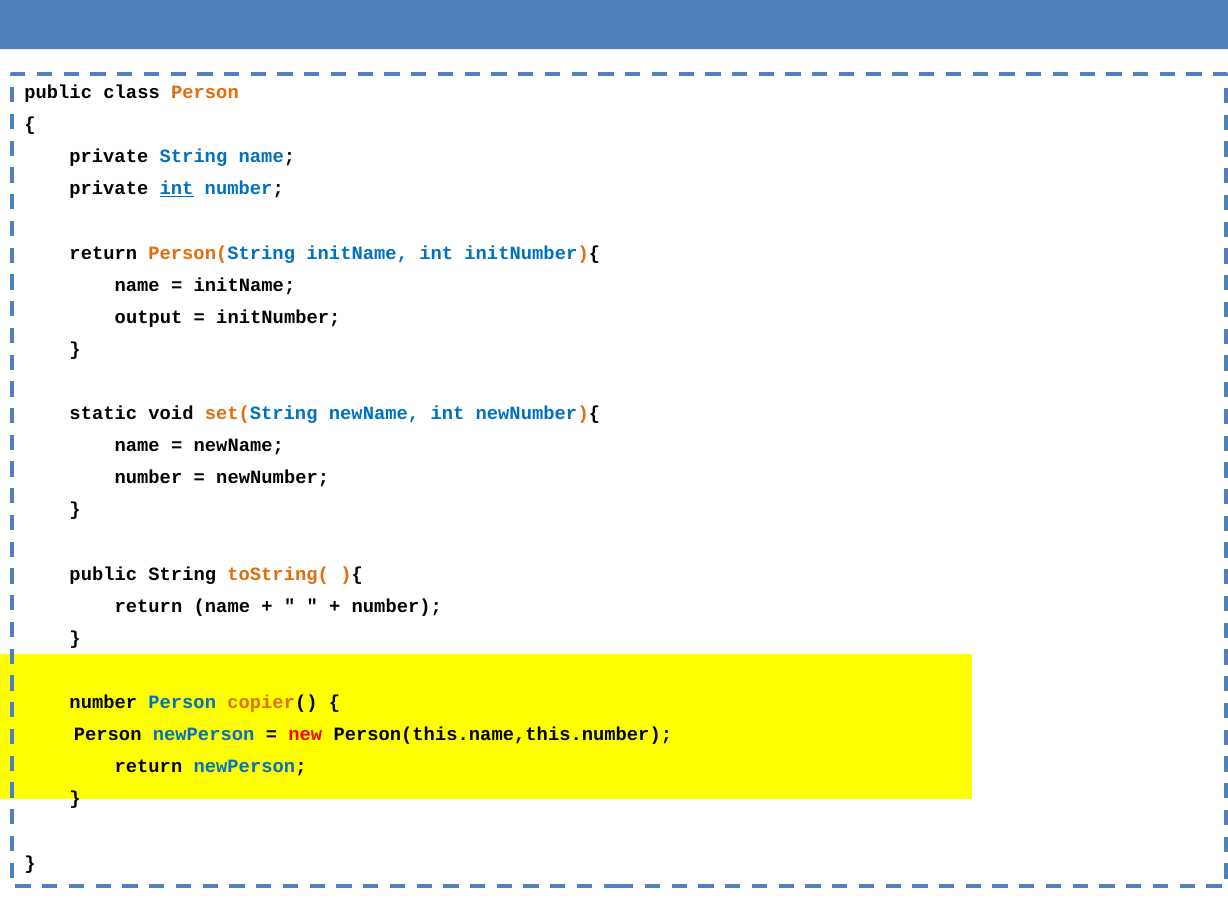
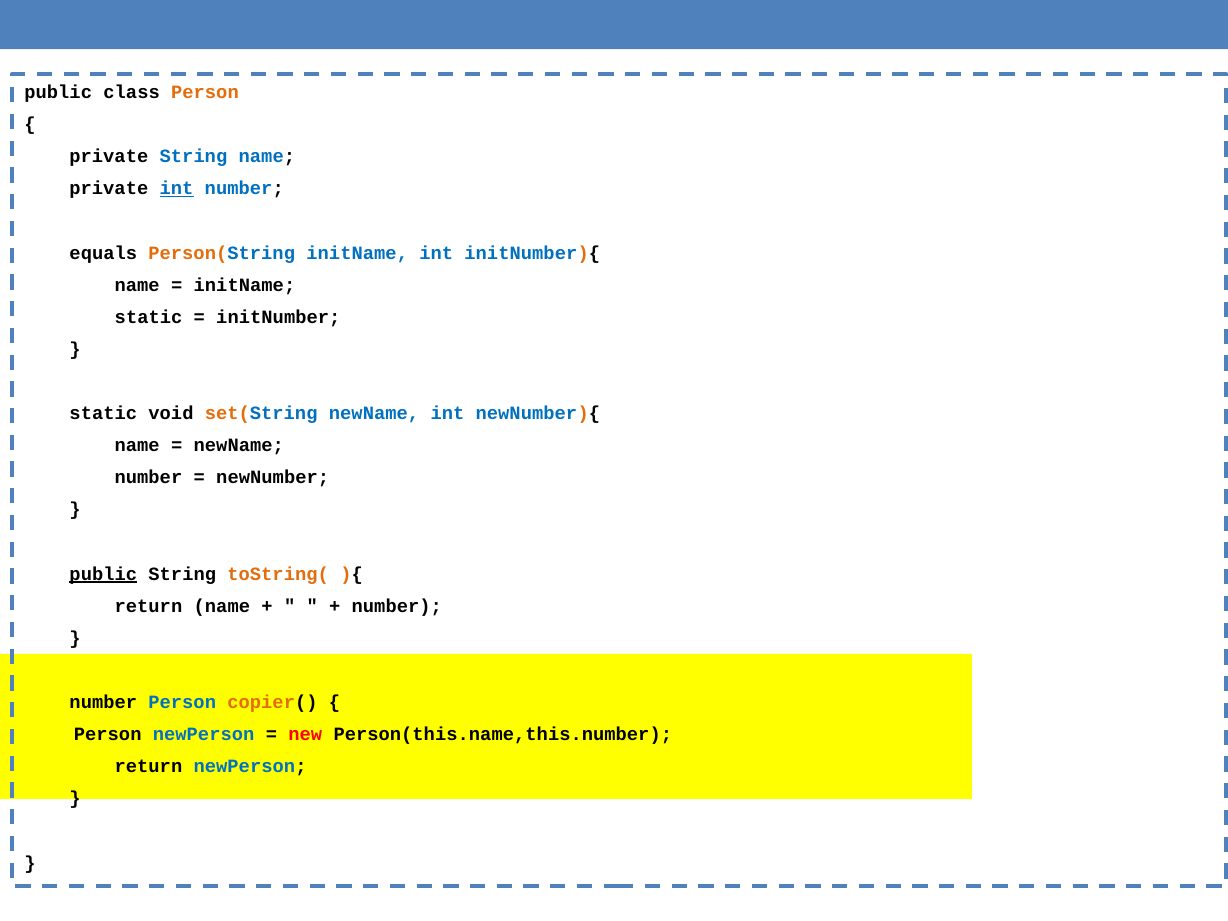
return at (103, 253): return -> equals
output at (149, 317): output -> static
public at (103, 574) underline: none -> present
